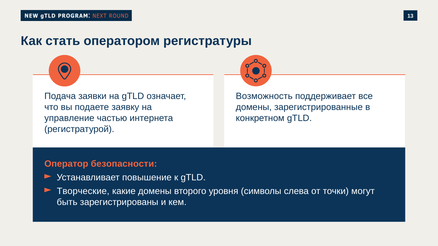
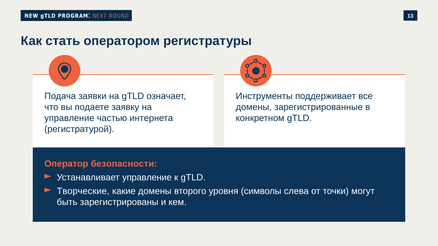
Возможность: Возможность -> Инструменты
Устанавливает повышение: повышение -> управление
